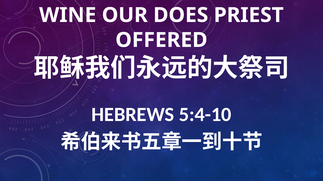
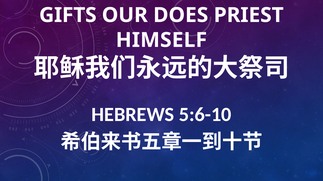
WINE: WINE -> GIFTS
OFFERED: OFFERED -> HIMSELF
5:4-10: 5:4-10 -> 5:6-10
